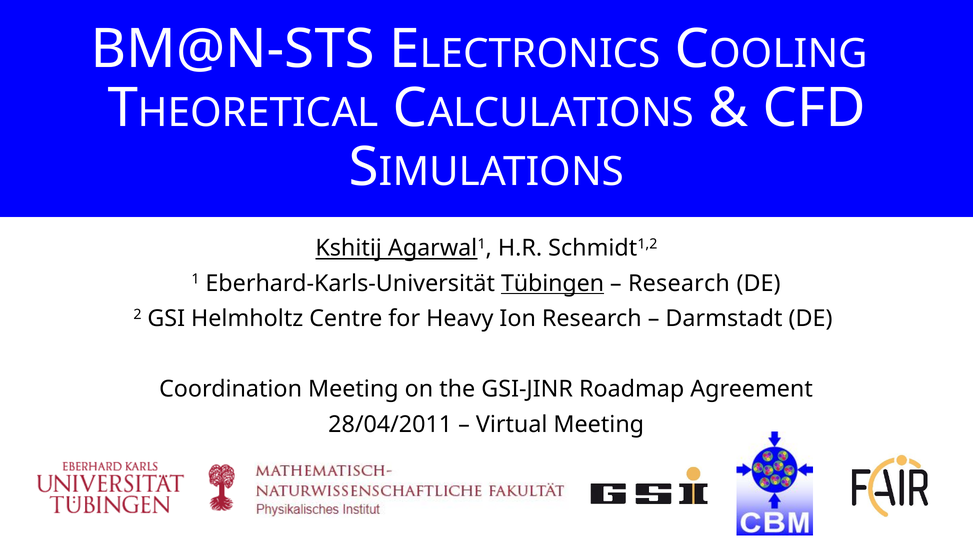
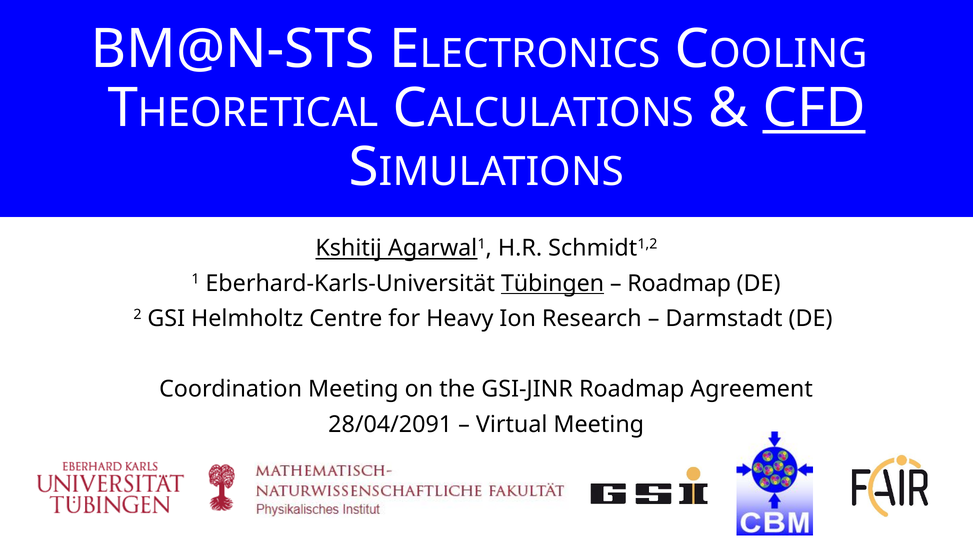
CFD underline: none -> present
Research at (679, 284): Research -> Roadmap
28/04/2011: 28/04/2011 -> 28/04/2091
